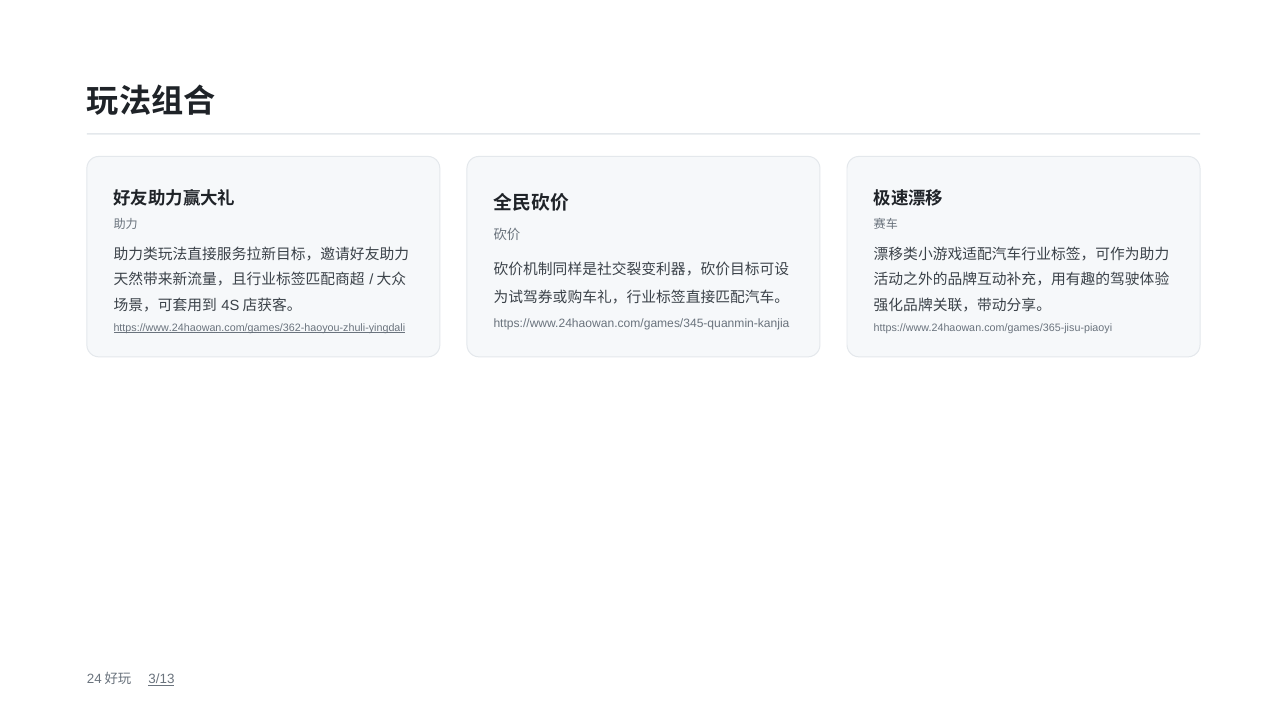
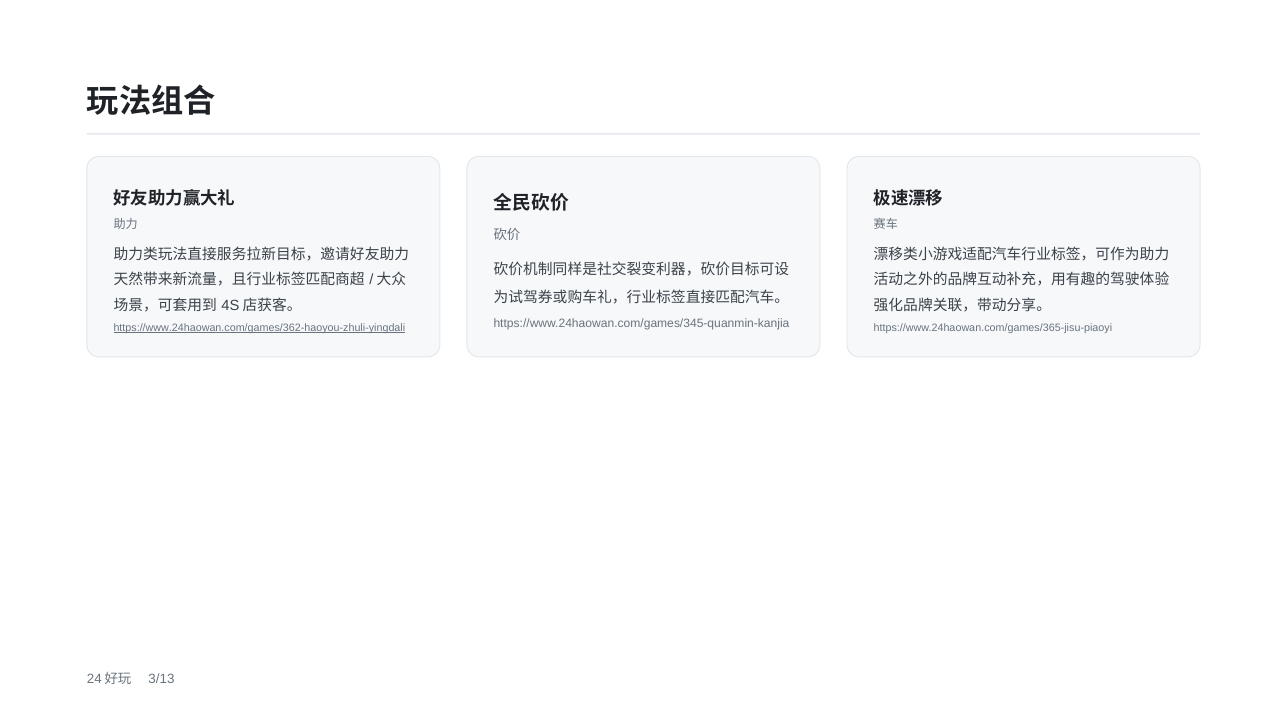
3/13 underline: present -> none
